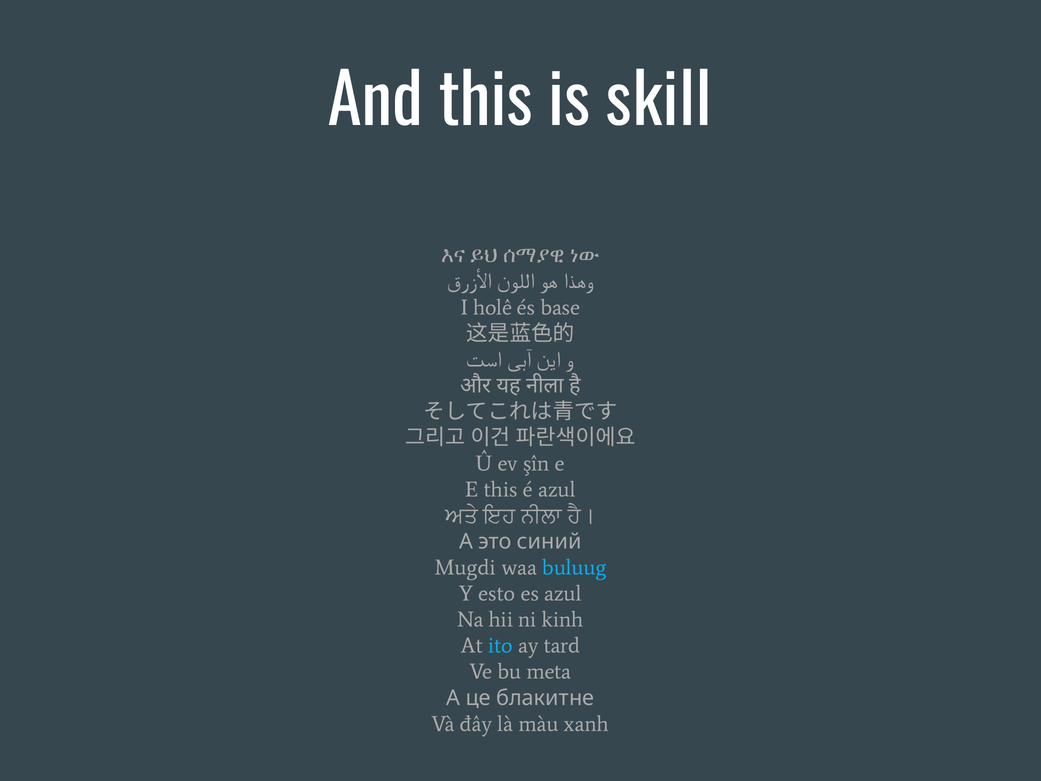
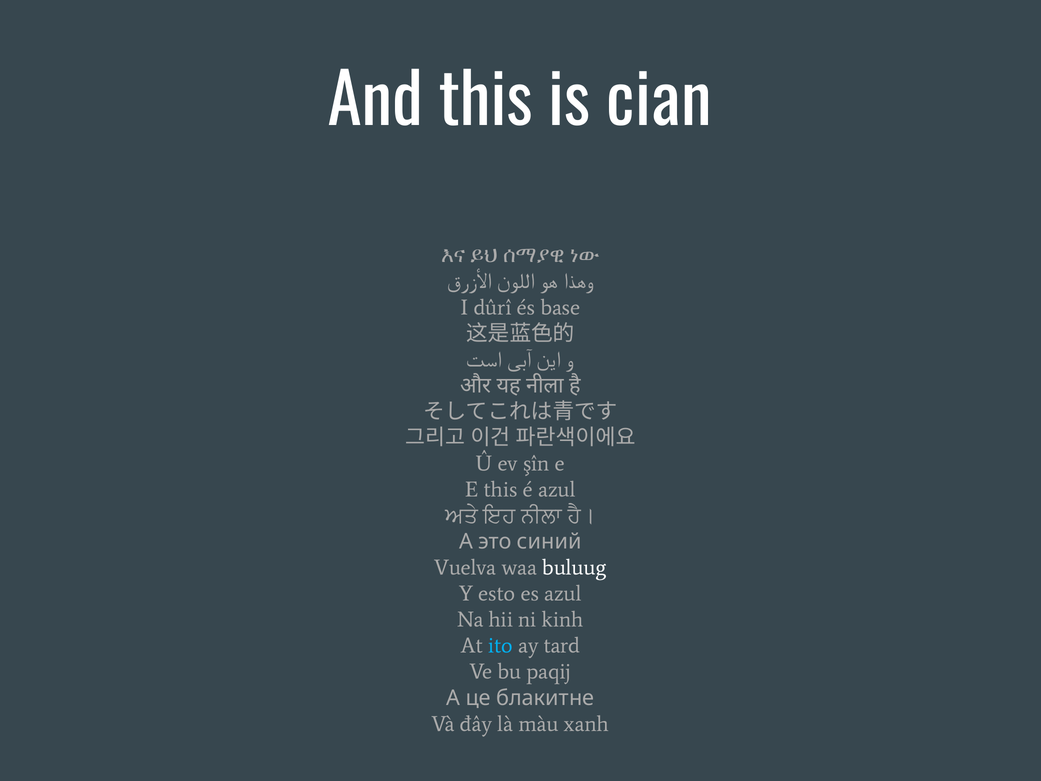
skill: skill -> cian
holê: holê -> dûrî
Mugdi: Mugdi -> Vuelva
buluug colour: light blue -> white
meta: meta -> paqij
